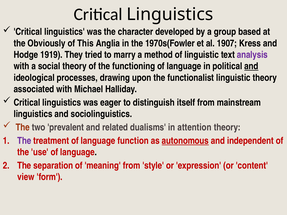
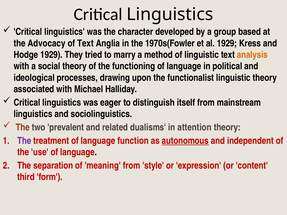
Obviously: Obviously -> Advocacy
of This: This -> Text
al 1907: 1907 -> 1929
Hodge 1919: 1919 -> 1929
analysis colour: purple -> orange
and at (251, 66) underline: present -> none
view: view -> third
